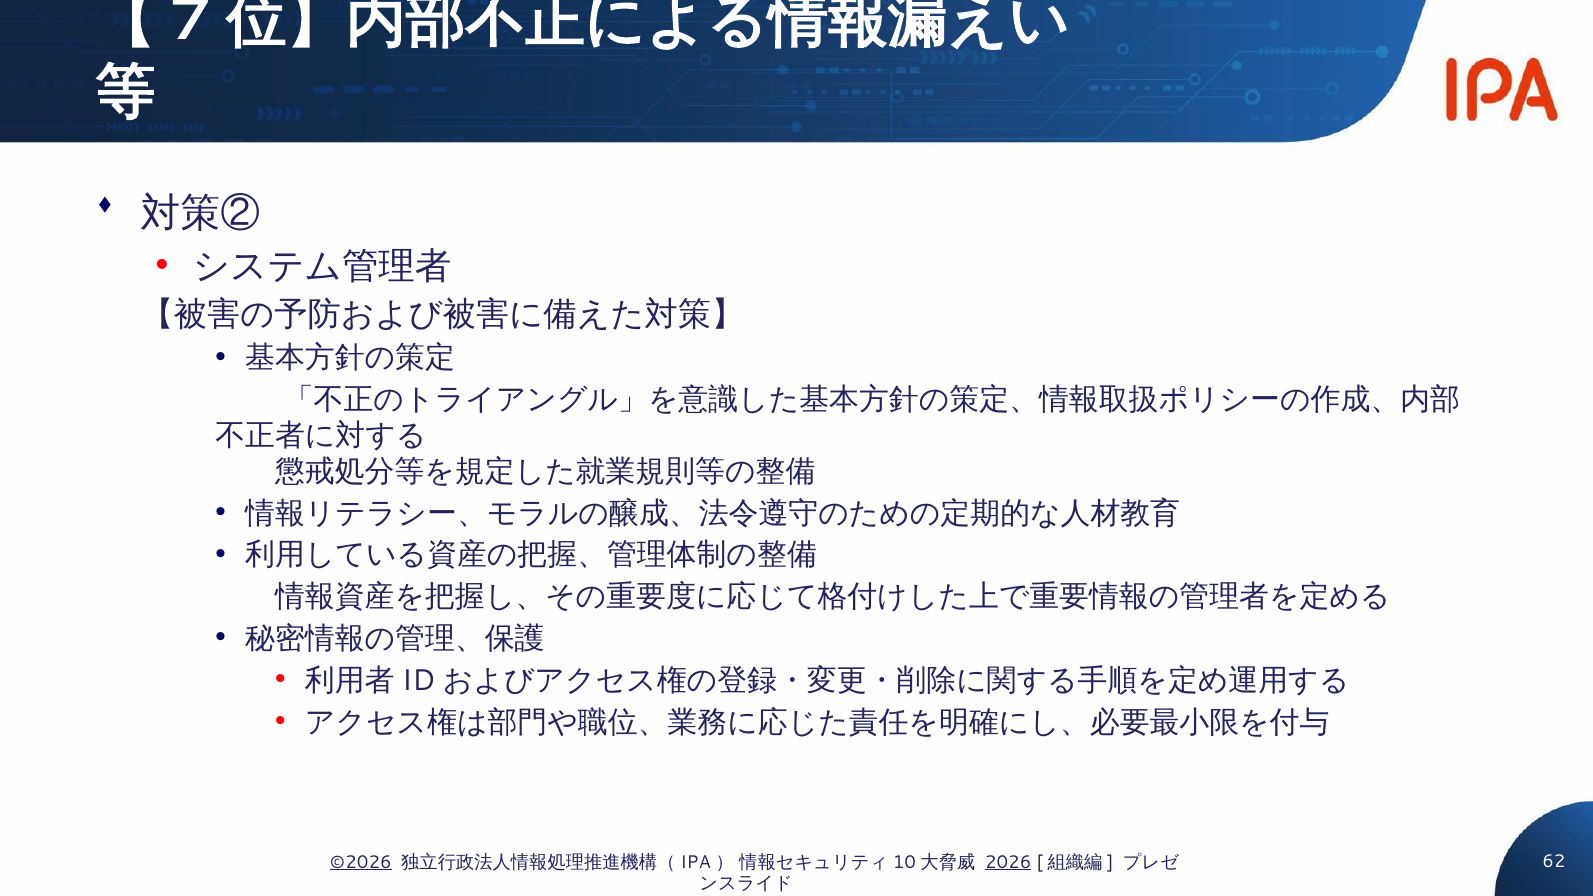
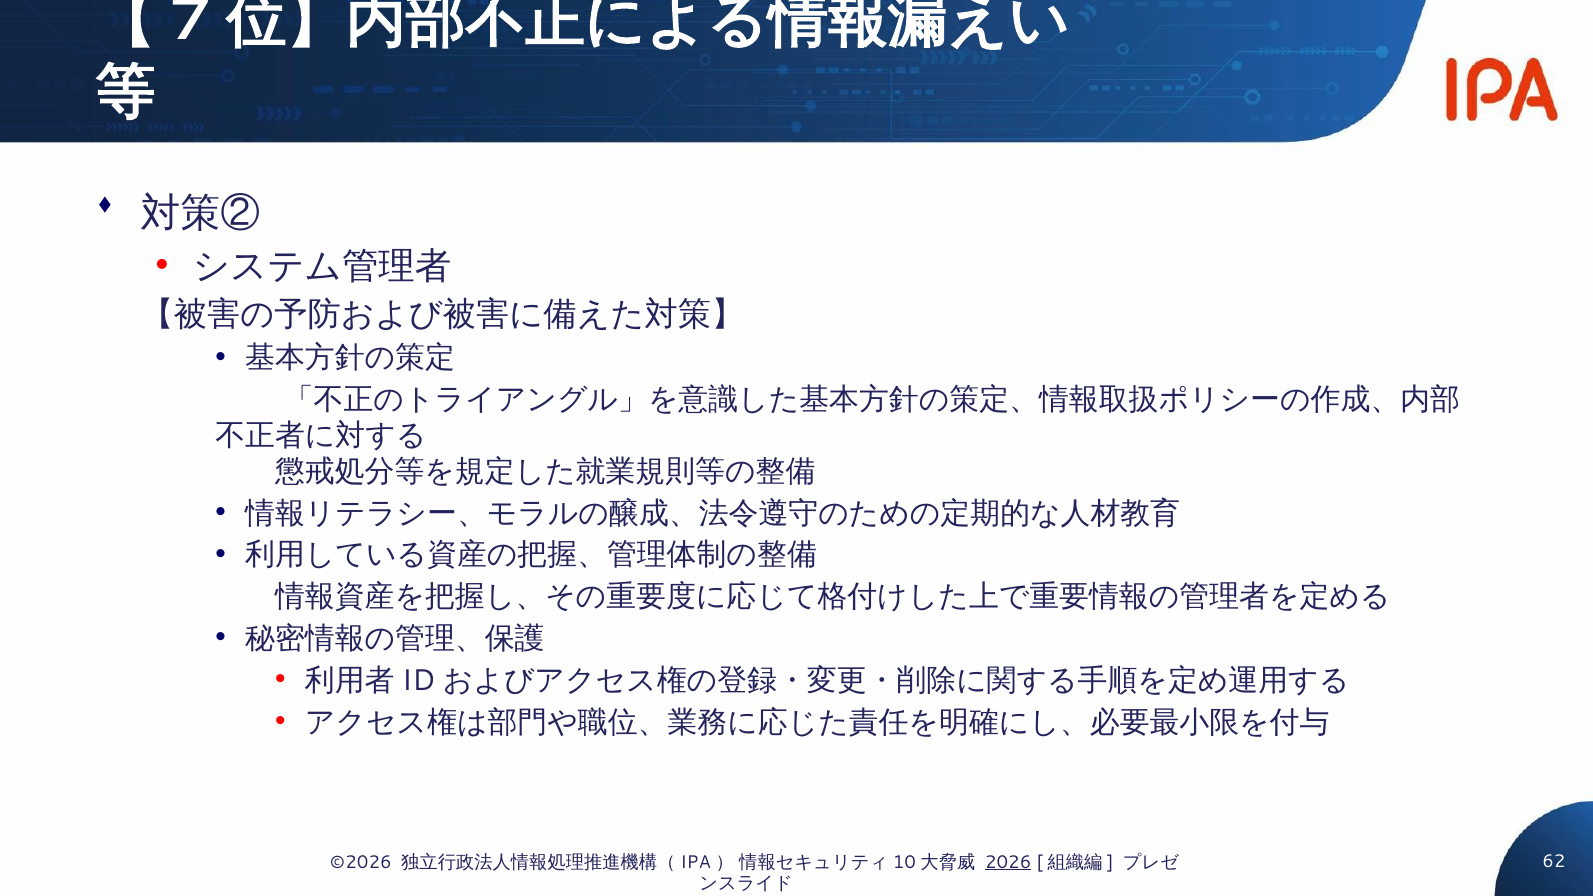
©2026 underline: present -> none
